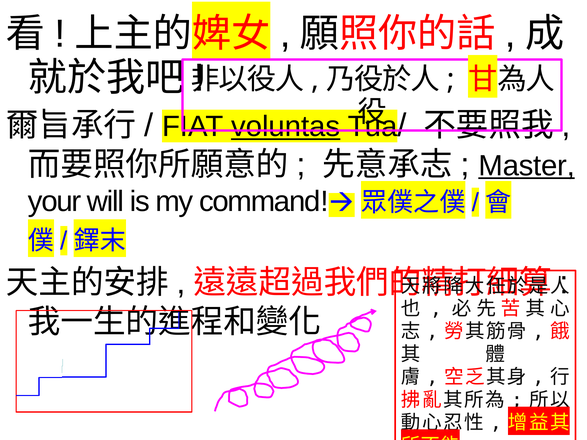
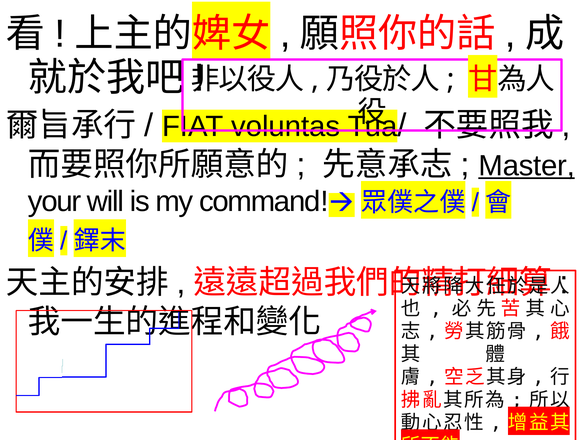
voluntas underline: present -> none
